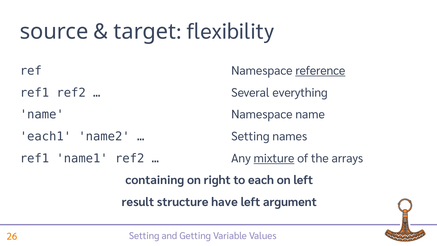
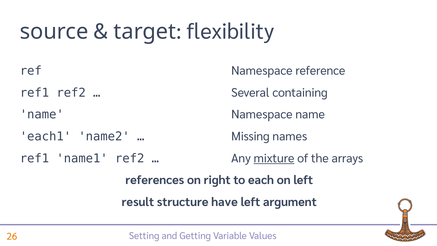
reference underline: present -> none
everything: everything -> containing
Setting at (250, 136): Setting -> Missing
containing: containing -> references
